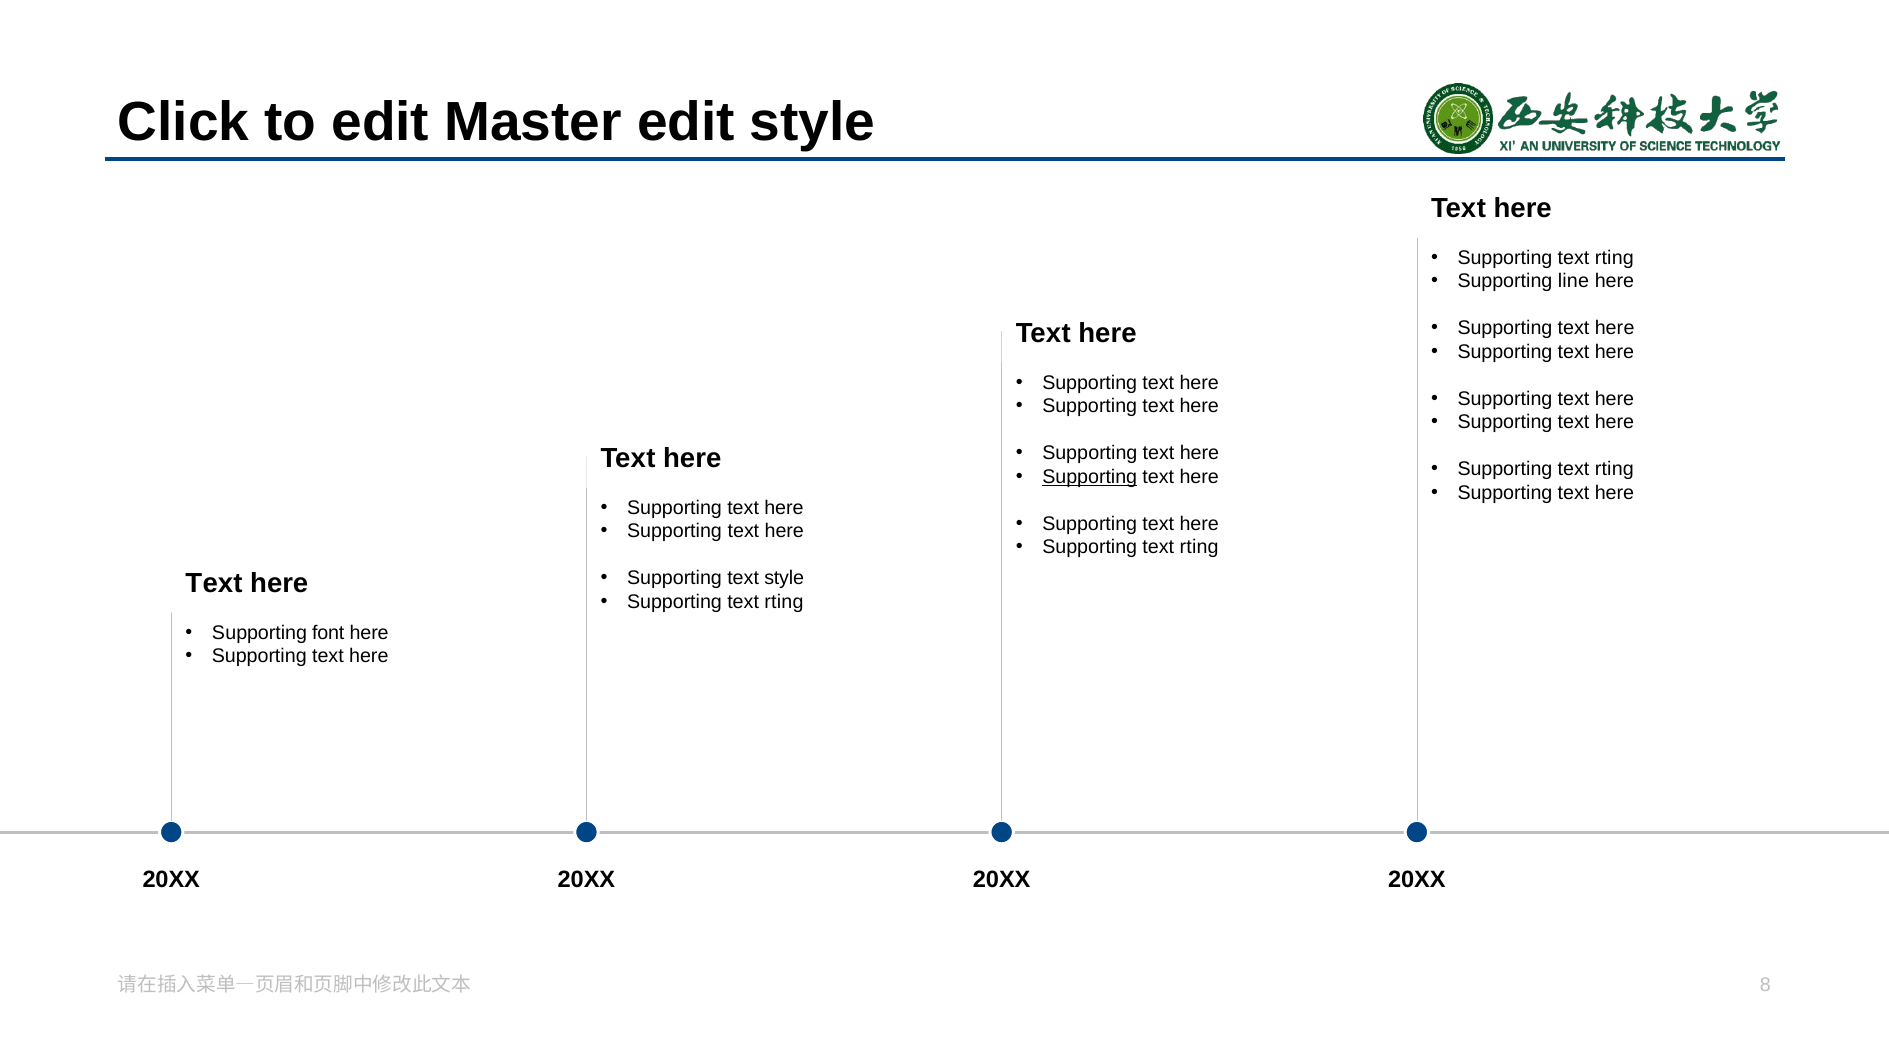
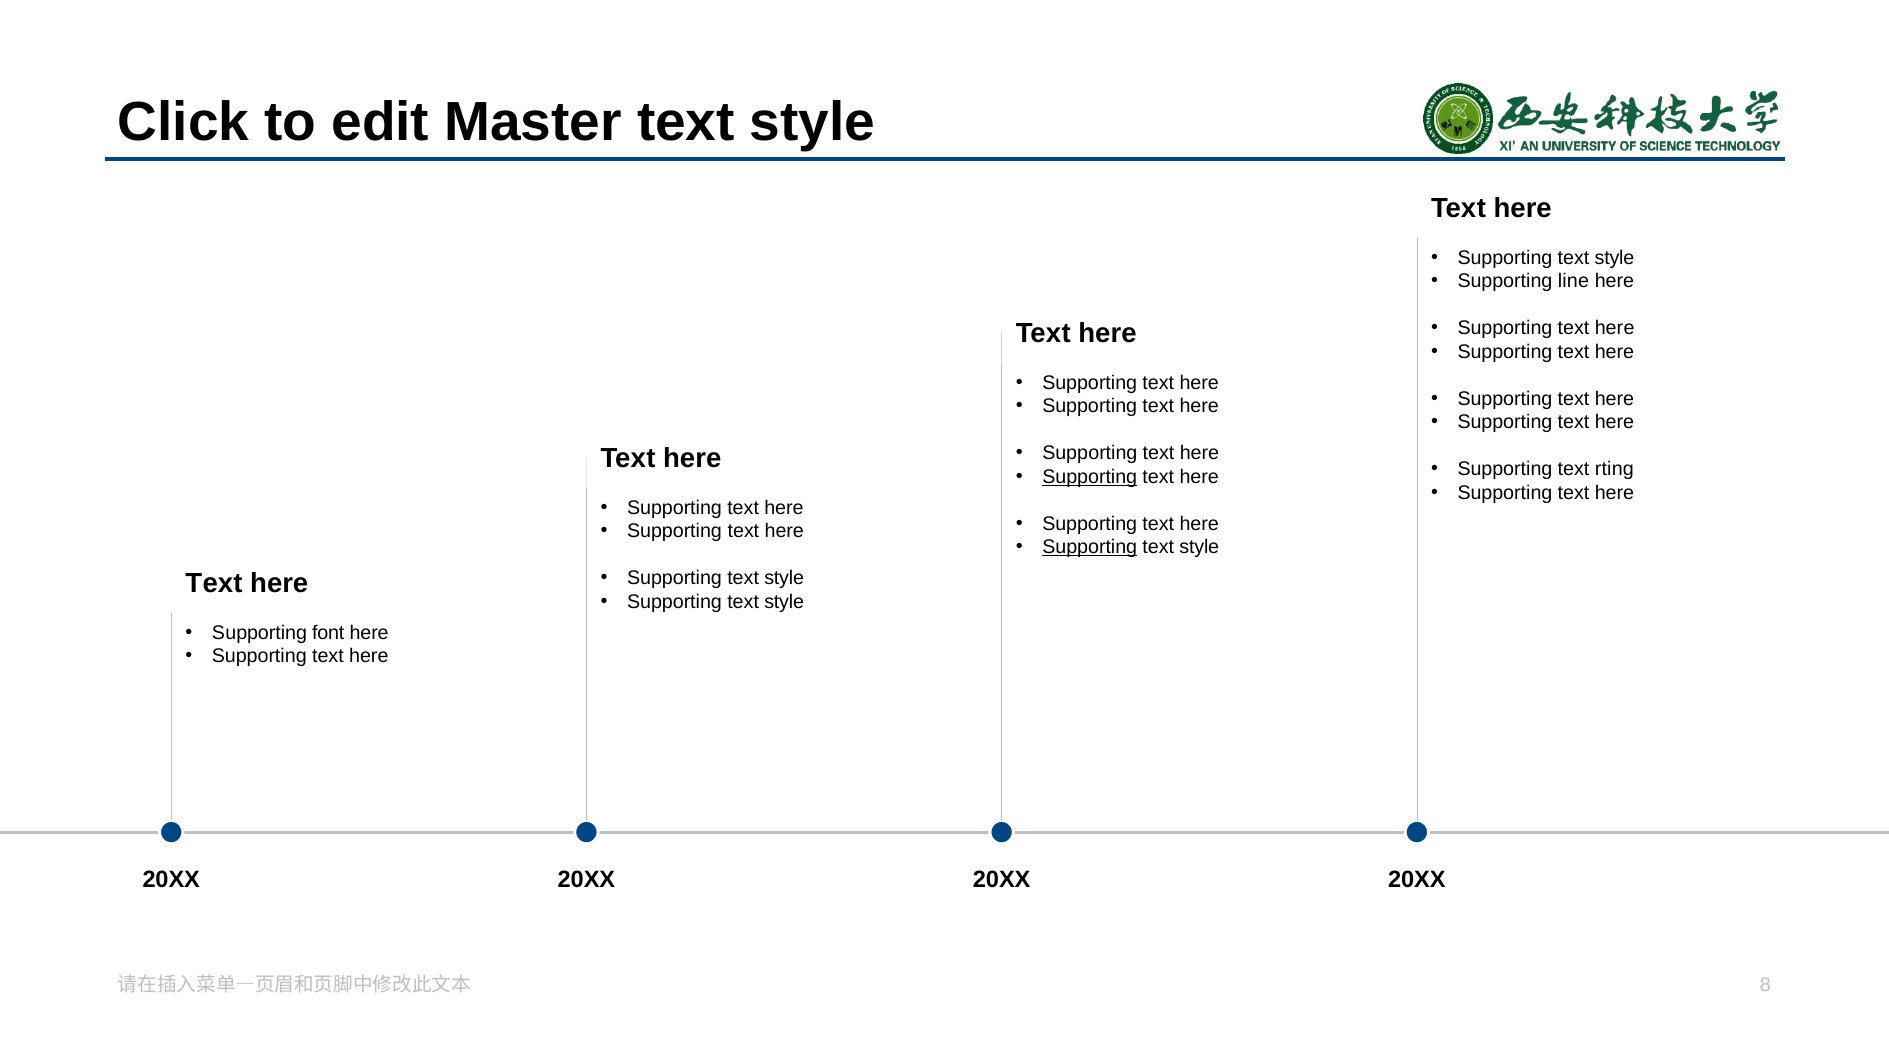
Master edit: edit -> text
rting at (1614, 258): rting -> style
Supporting at (1090, 547) underline: none -> present
rting at (1199, 547): rting -> style
rting at (784, 601): rting -> style
